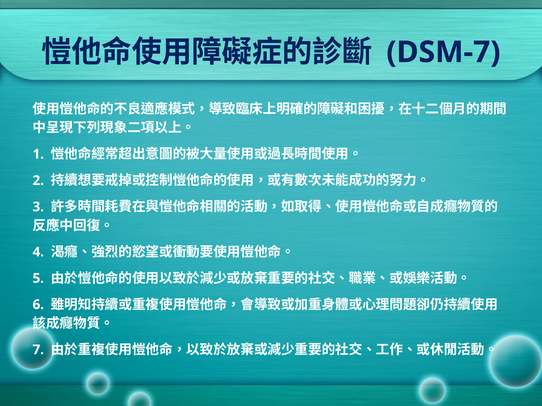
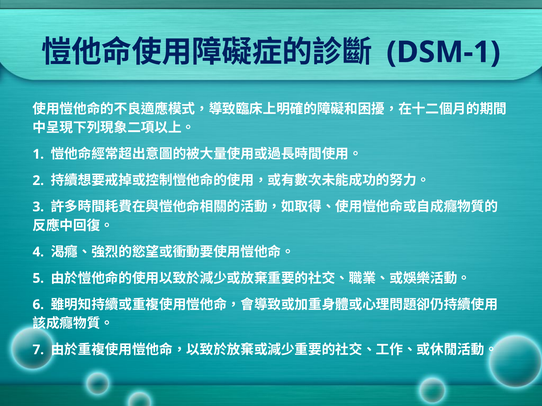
DSM-7: DSM-7 -> DSM-1
